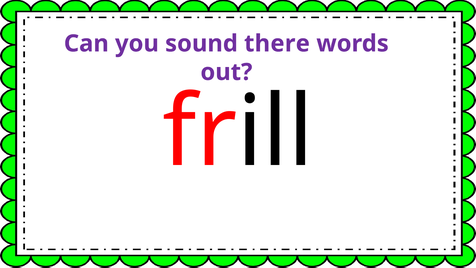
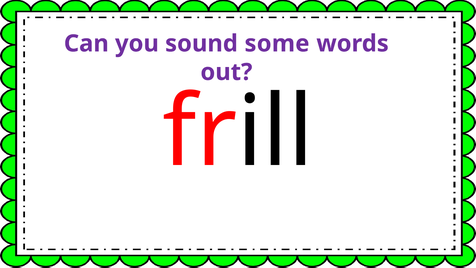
there: there -> some
